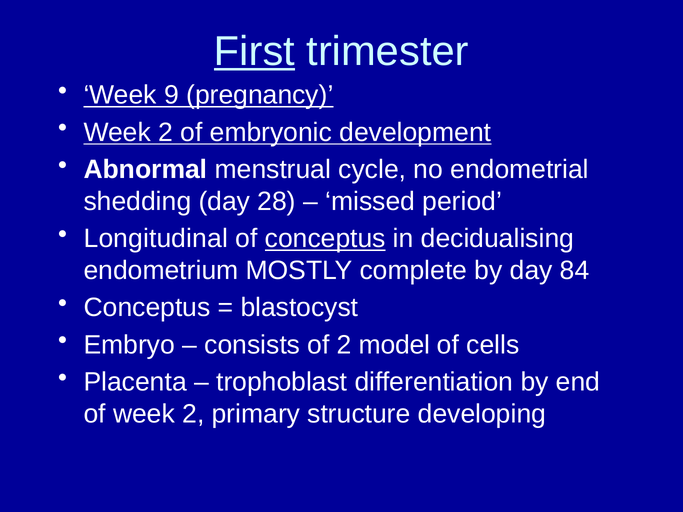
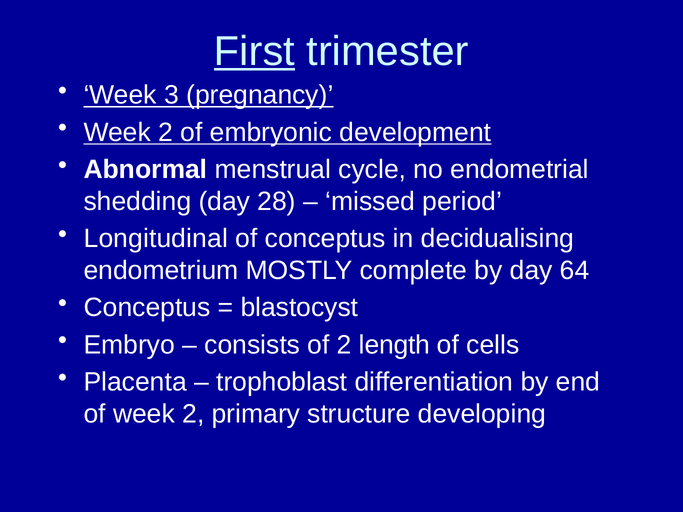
9: 9 -> 3
conceptus at (325, 239) underline: present -> none
84: 84 -> 64
model: model -> length
